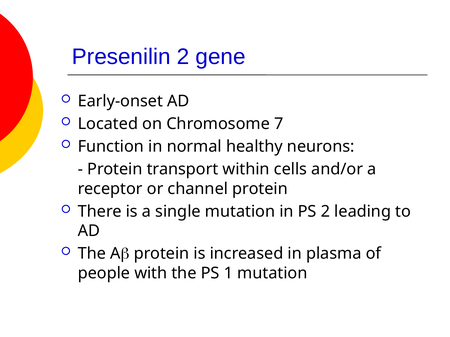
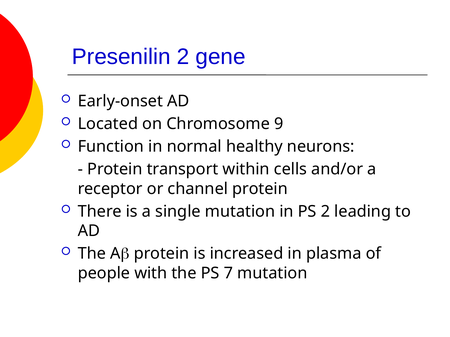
7: 7 -> 9
1: 1 -> 7
